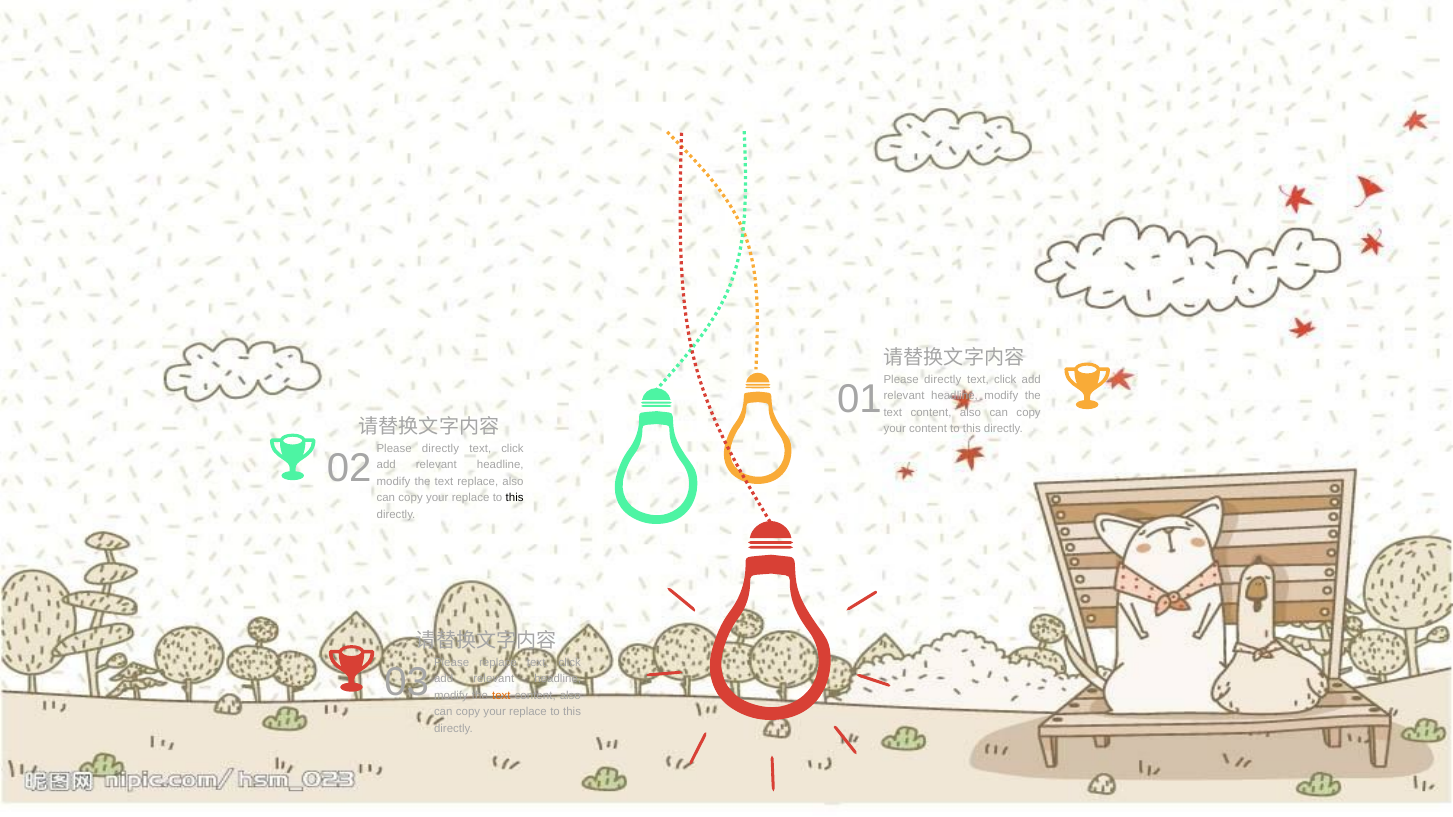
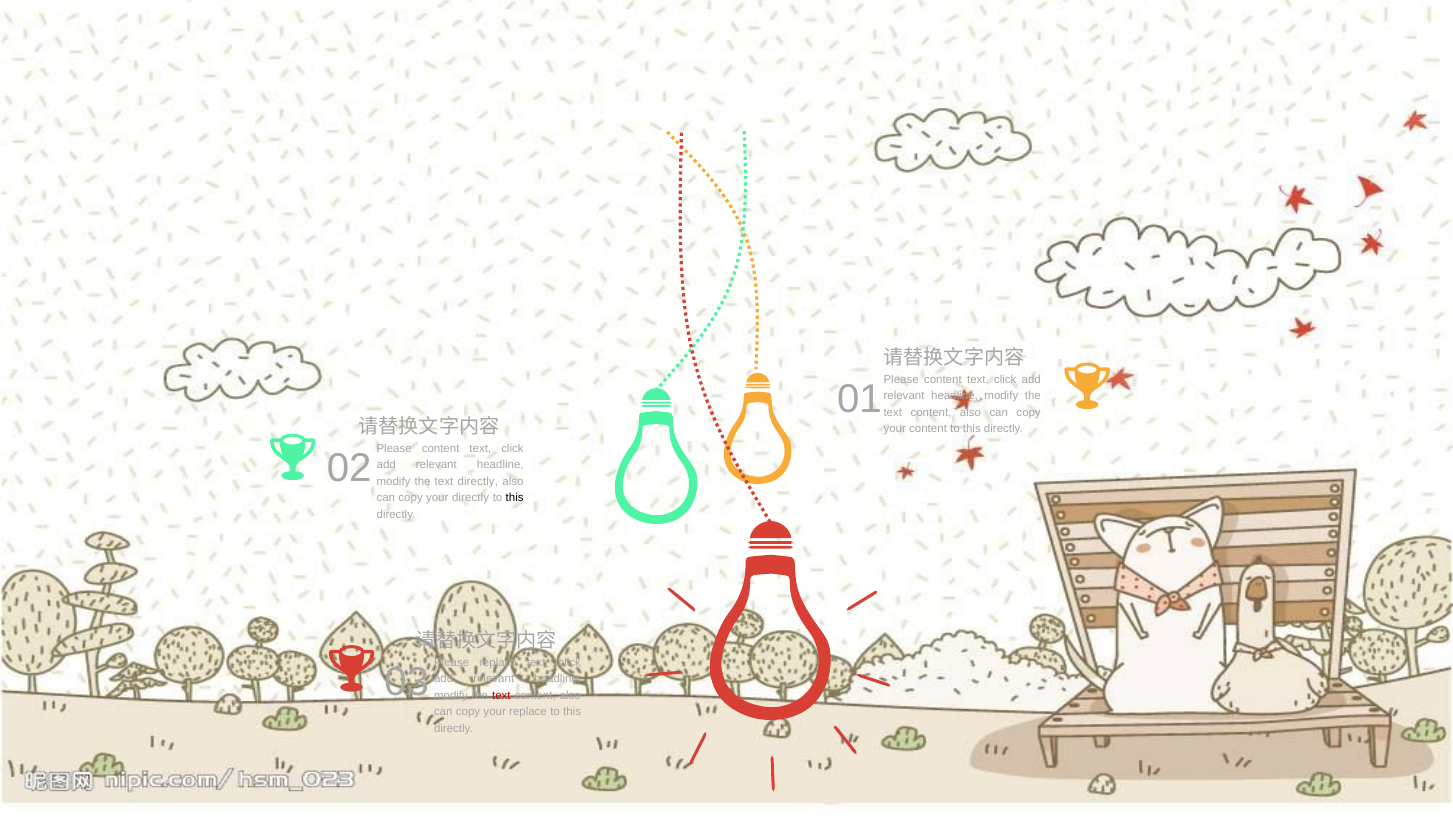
directly at (943, 379): directly -> content
directly at (441, 449): directly -> content
text replace: replace -> directly
replace at (471, 498): replace -> directly
text at (501, 696) colour: orange -> red
